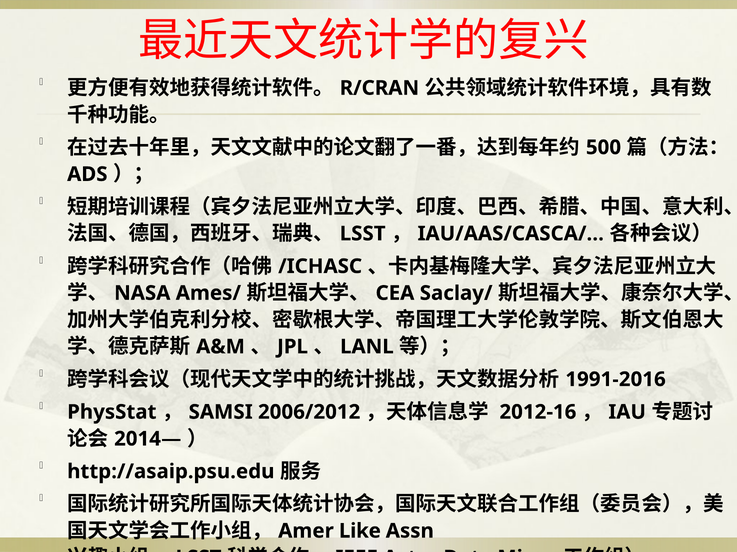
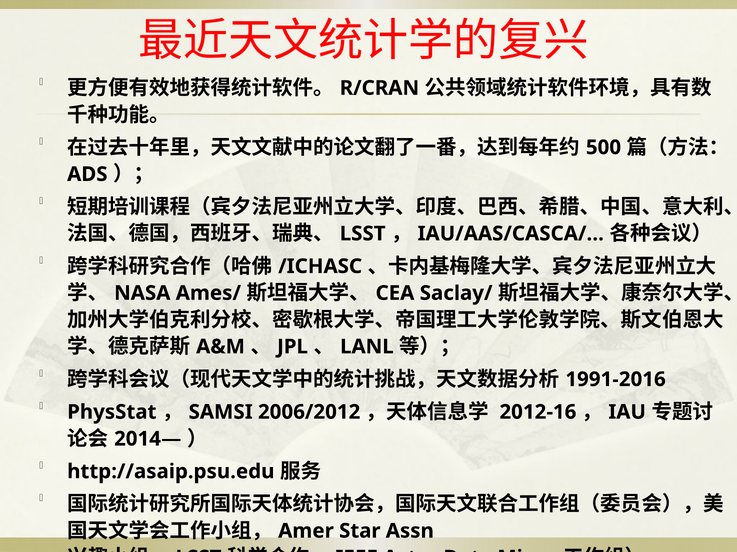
Like: Like -> Star
